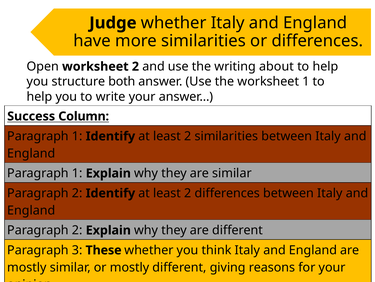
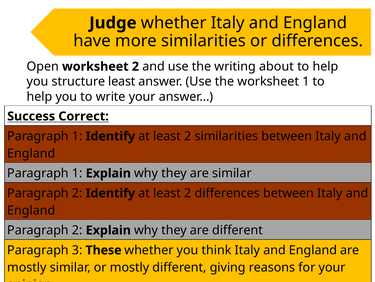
structure both: both -> least
Column: Column -> Correct
